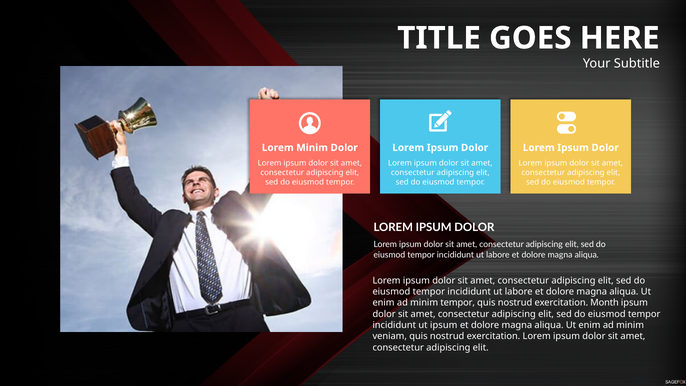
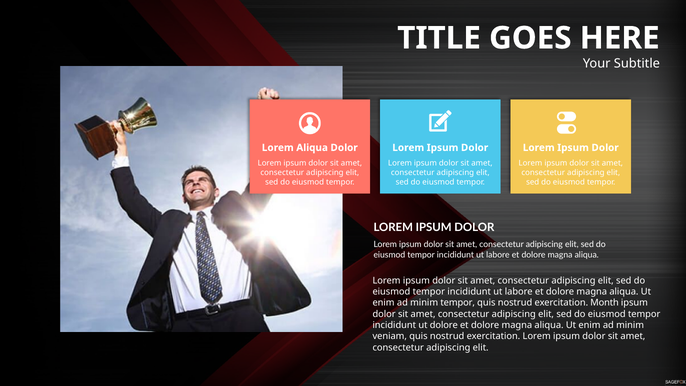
Lorem Minim: Minim -> Aliqua
ut ipsum: ipsum -> dolore
